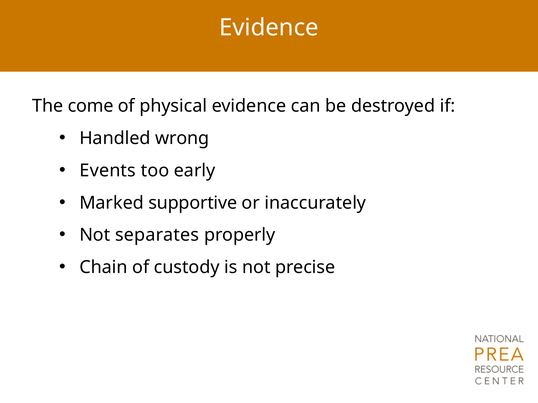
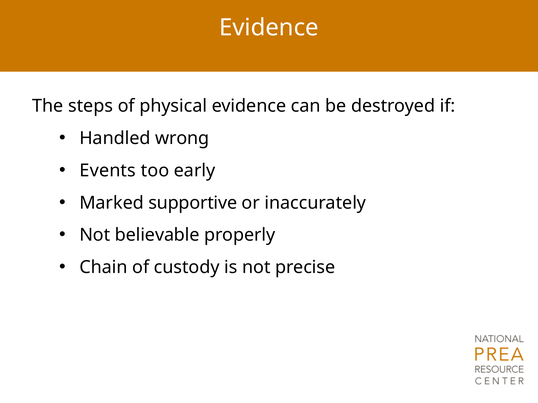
come: come -> steps
separates: separates -> believable
